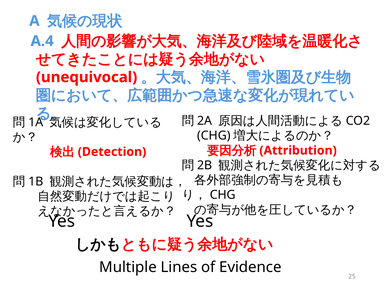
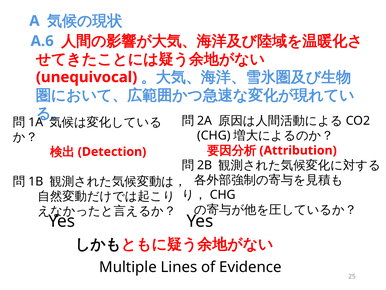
A.4: A.4 -> A.6
